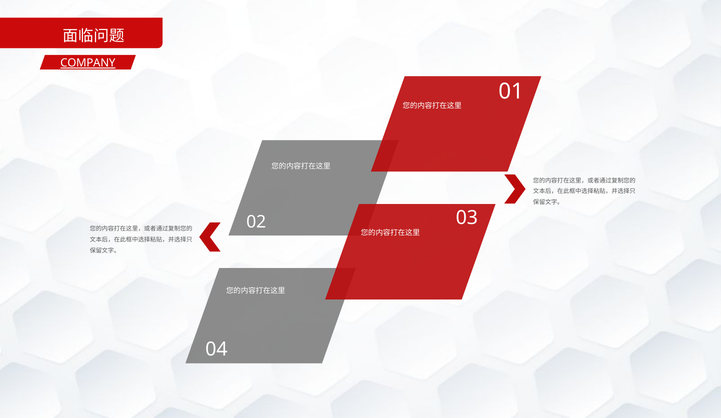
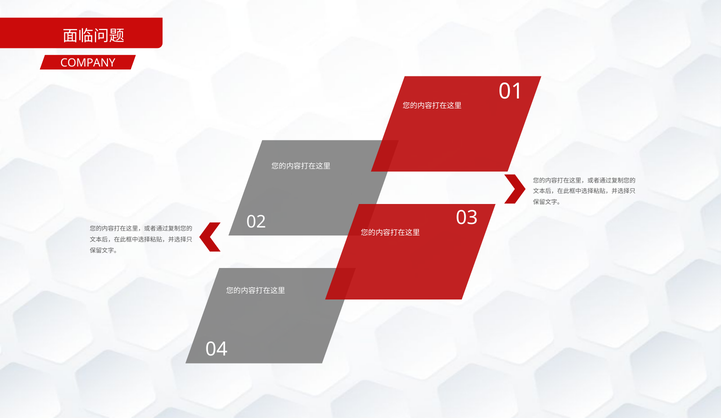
COMPANY underline: present -> none
